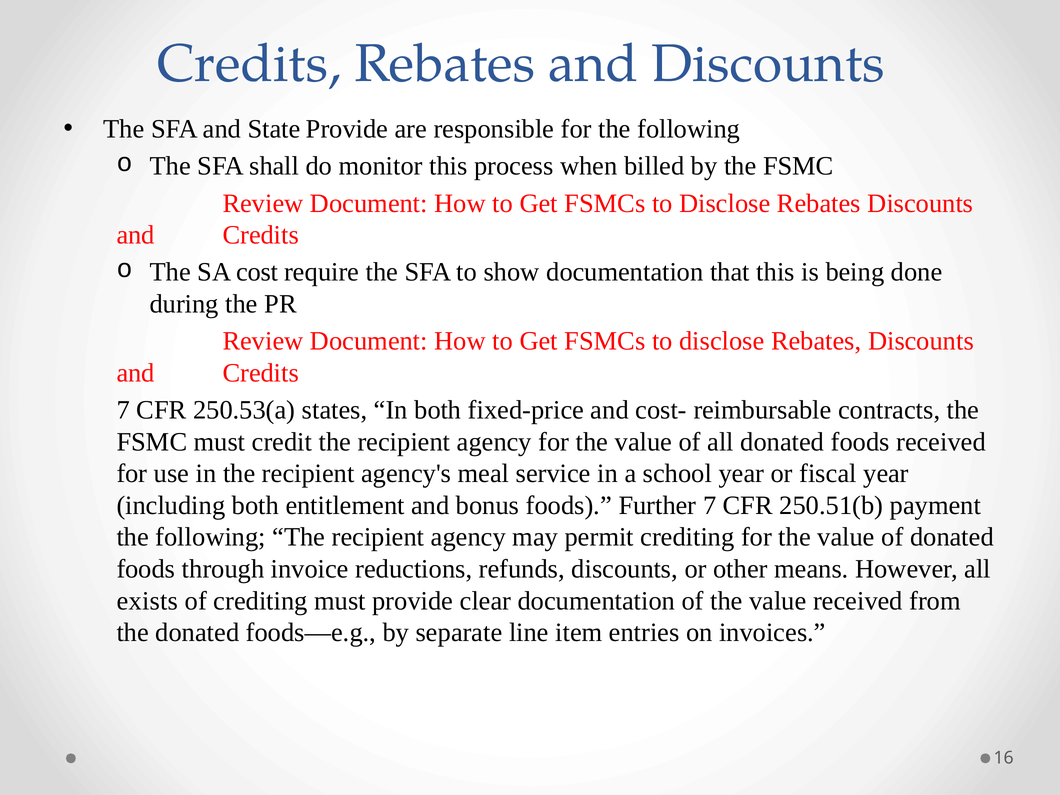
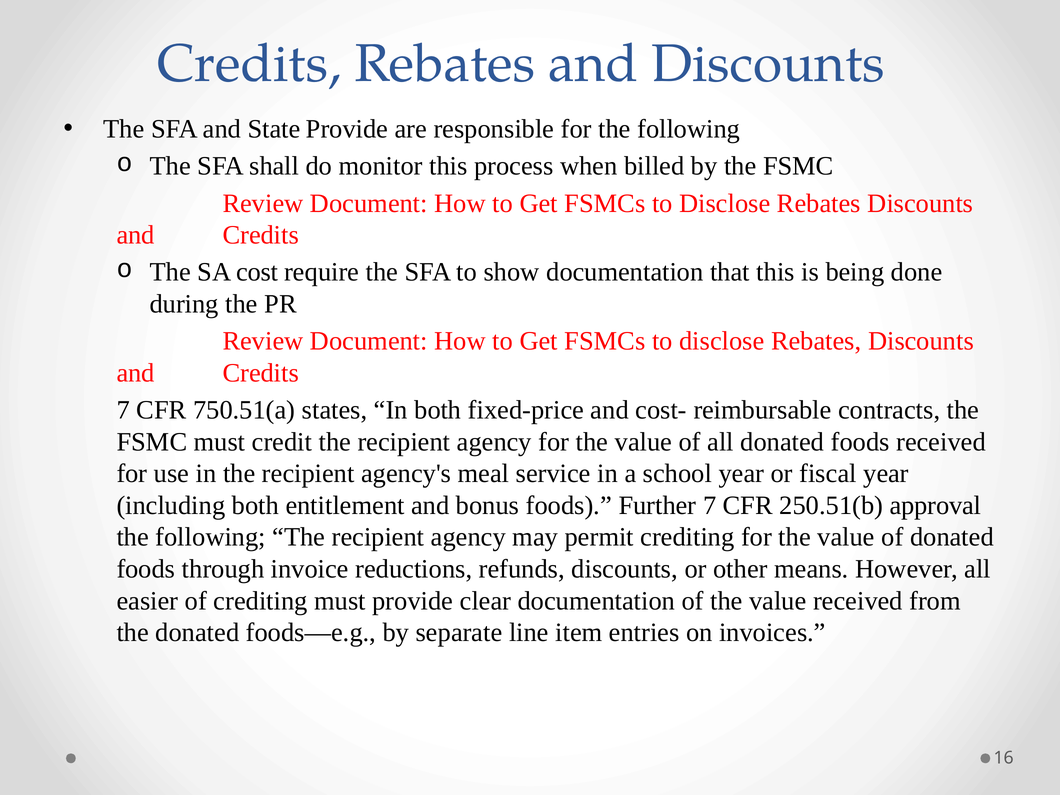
250.53(a: 250.53(a -> 750.51(a
payment: payment -> approval
exists: exists -> easier
